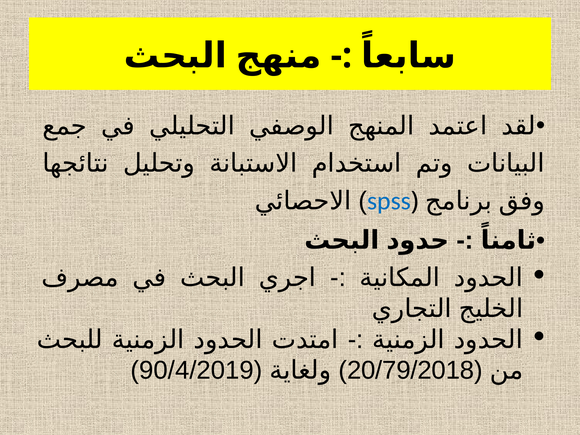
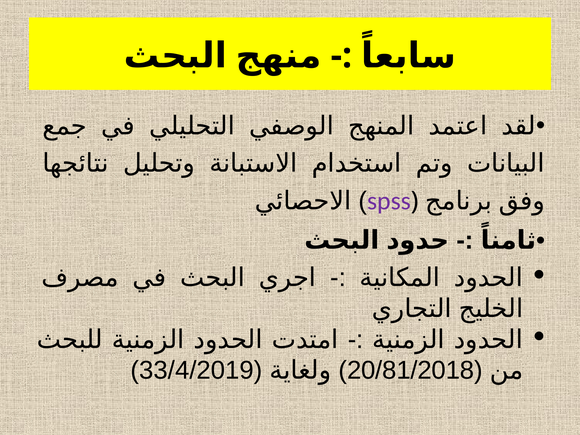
spss colour: blue -> purple
90/4/2019: 90/4/2019 -> 33/4/2019
20/79/2018: 20/79/2018 -> 20/81/2018
